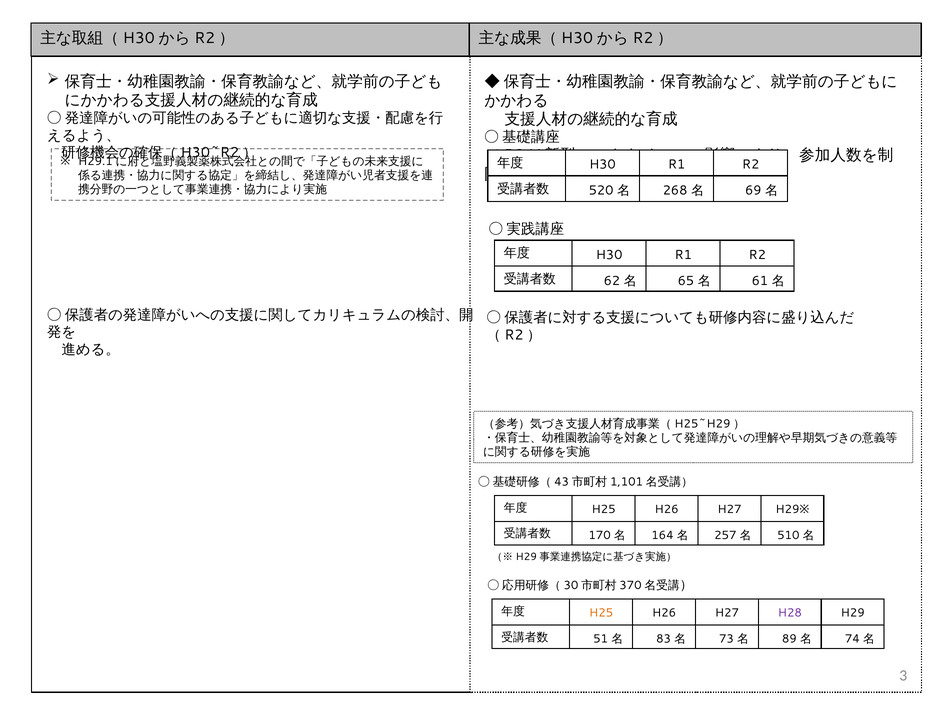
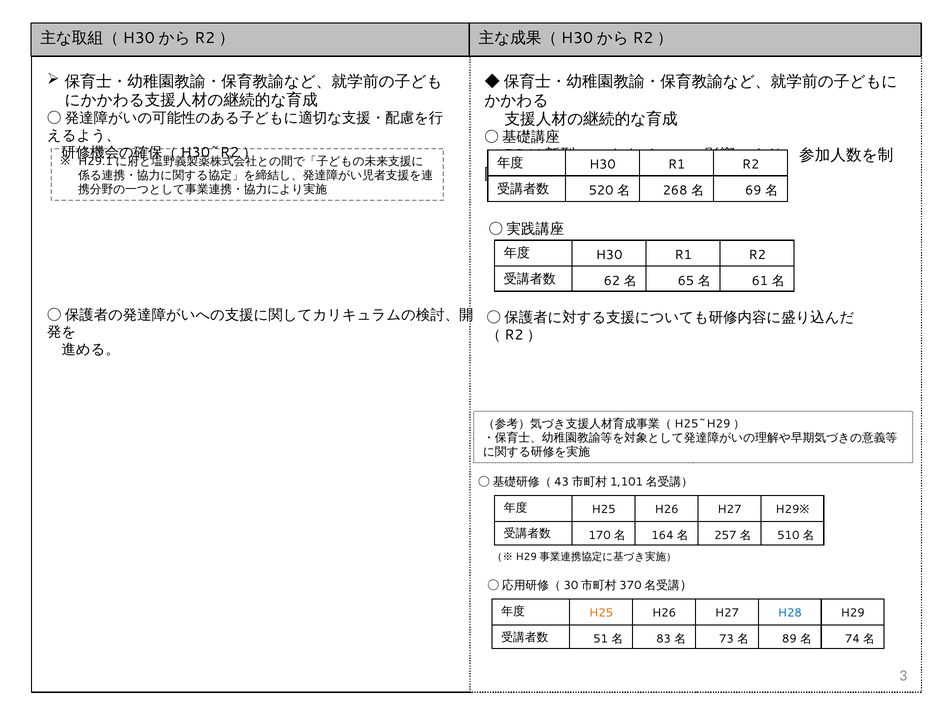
H28 colour: purple -> blue
